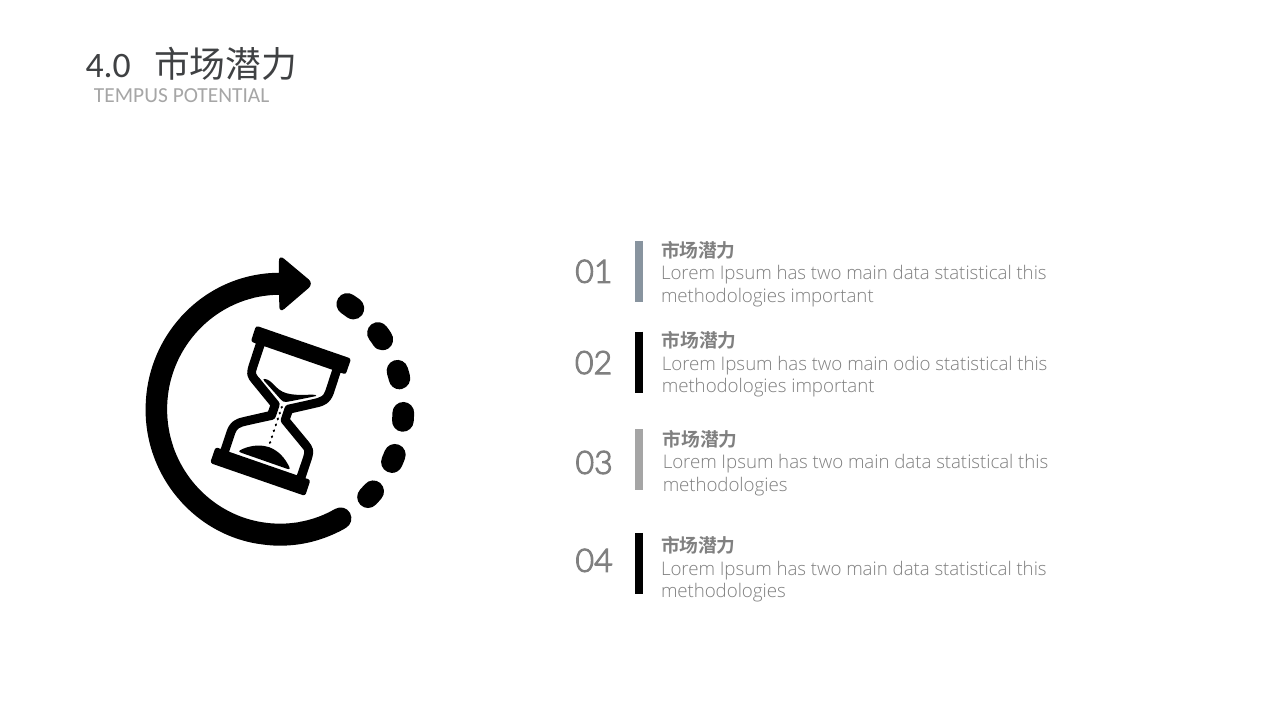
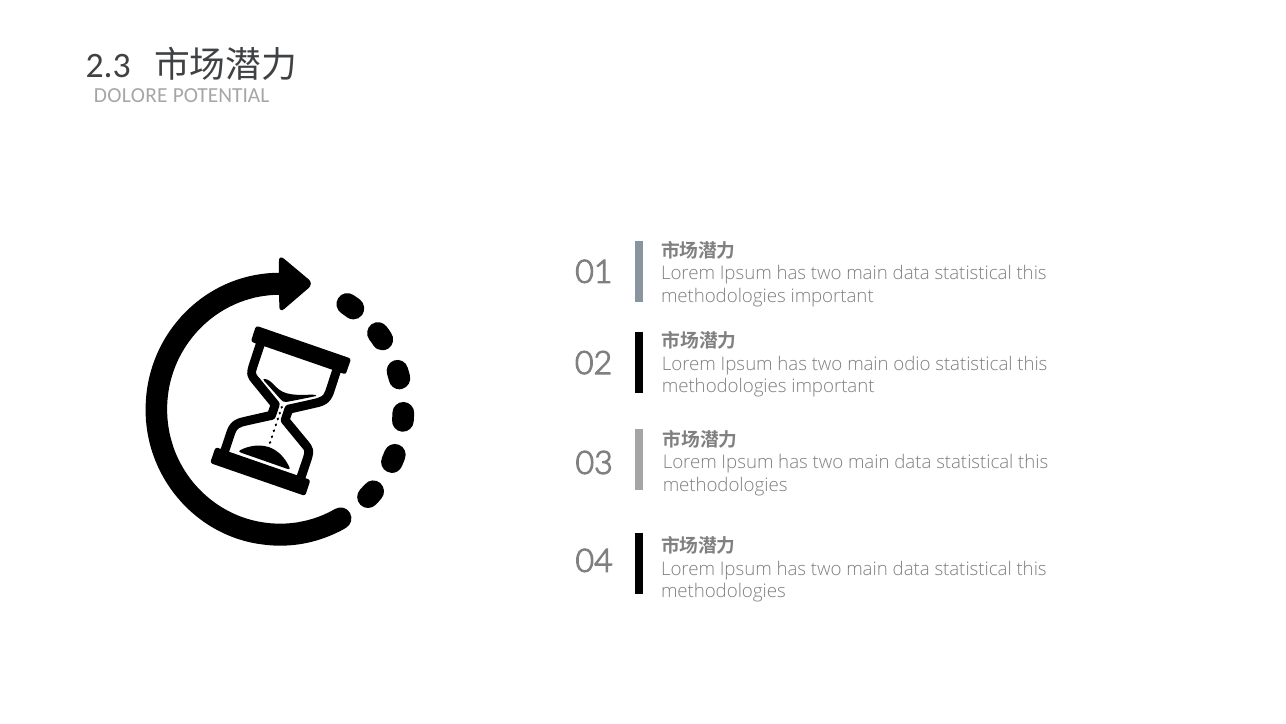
4.0: 4.0 -> 2.3
TEMPUS: TEMPUS -> DOLORE
